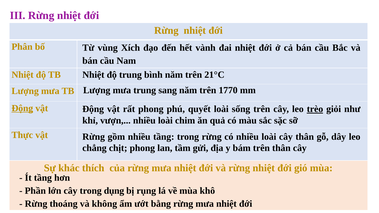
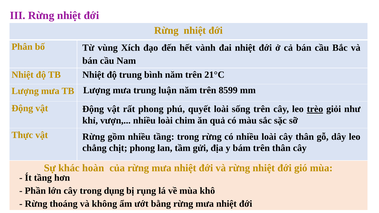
sang: sang -> luận
1770: 1770 -> 8599
Động at (22, 108) underline: present -> none
thích: thích -> hoàn
